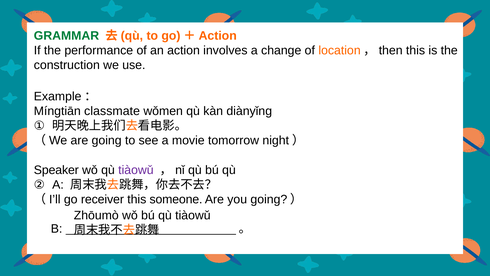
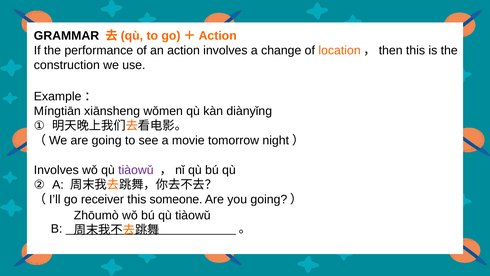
GRAMMAR colour: green -> black
classmate: classmate -> xiānsheng
Speaker at (56, 170): Speaker -> Involves
